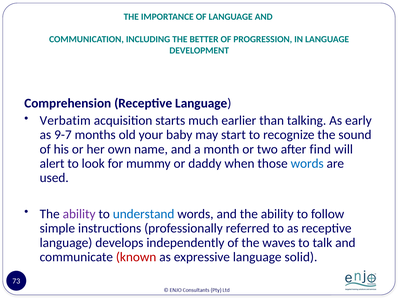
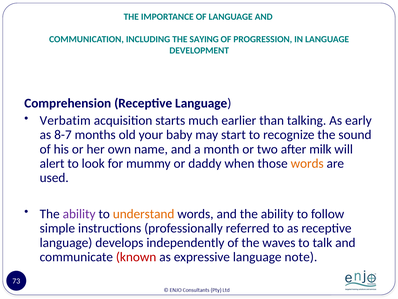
BETTER: BETTER -> SAYING
9-7: 9-7 -> 8-7
find: find -> milk
words at (307, 163) colour: blue -> orange
understand colour: blue -> orange
solid: solid -> note
